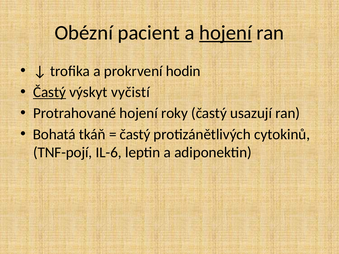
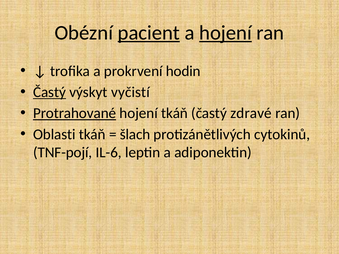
pacient underline: none -> present
Protrahované underline: none -> present
hojení roky: roky -> tkáň
usazují: usazují -> zdravé
Bohatá: Bohatá -> Oblasti
častý at (135, 134): častý -> šlach
